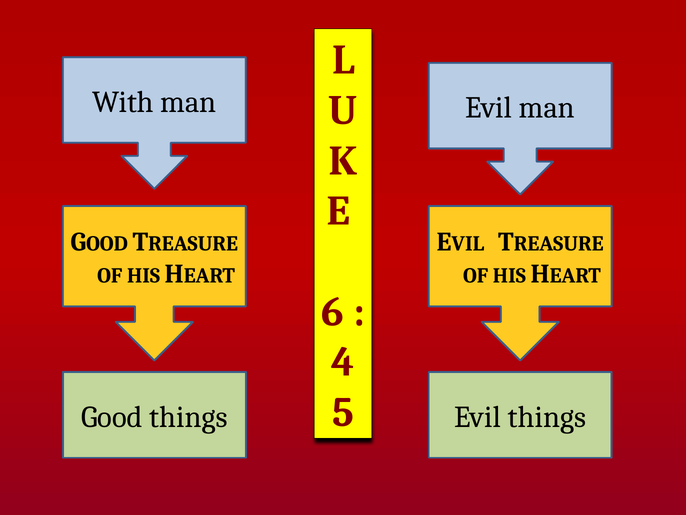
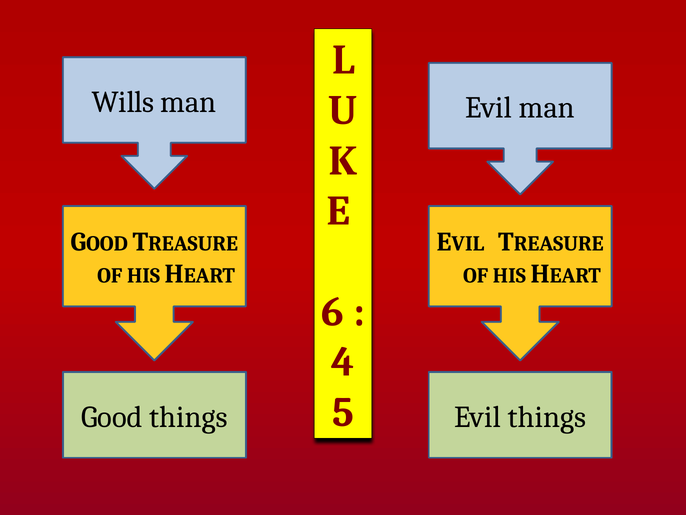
With: With -> Wills
